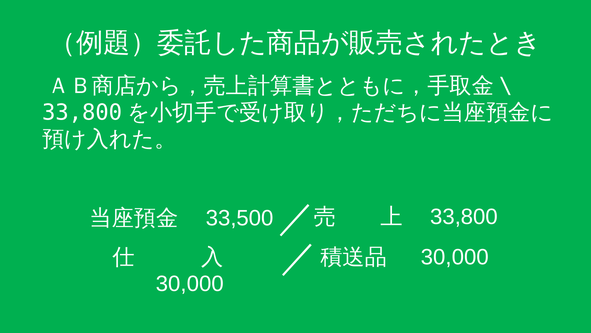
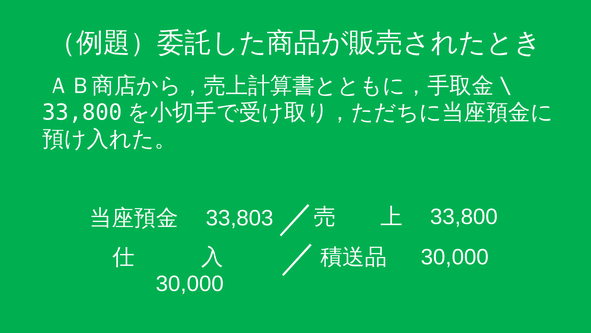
33,500: 33,500 -> 33,803
